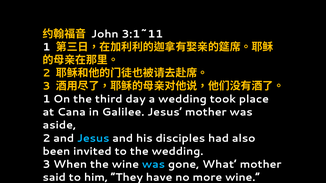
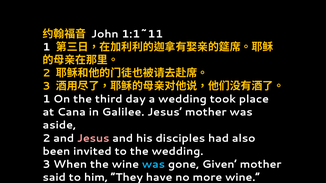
3:1~11: 3:1~11 -> 1:1~11
Jesus at (93, 138) colour: light blue -> pink
What: What -> Given
